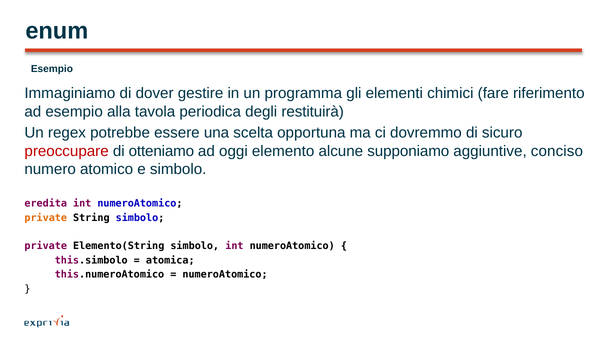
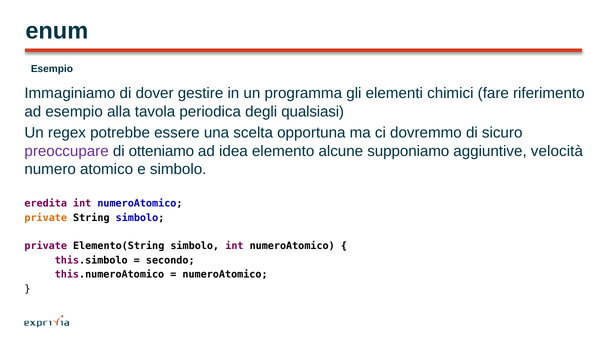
restituirà: restituirà -> qualsiasi
preoccupare colour: red -> purple
oggi: oggi -> idea
conciso: conciso -> velocità
atomica: atomica -> secondo
